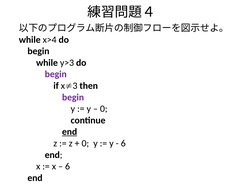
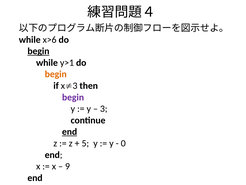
x>4: x>4 -> x>6
begin at (38, 51) underline: none -> present
y>3: y>3 -> y>1
begin at (56, 74) colour: purple -> orange
0 at (104, 108): 0 -> 3
0 at (85, 143): 0 -> 5
6 at (123, 143): 6 -> 0
6 at (67, 166): 6 -> 9
